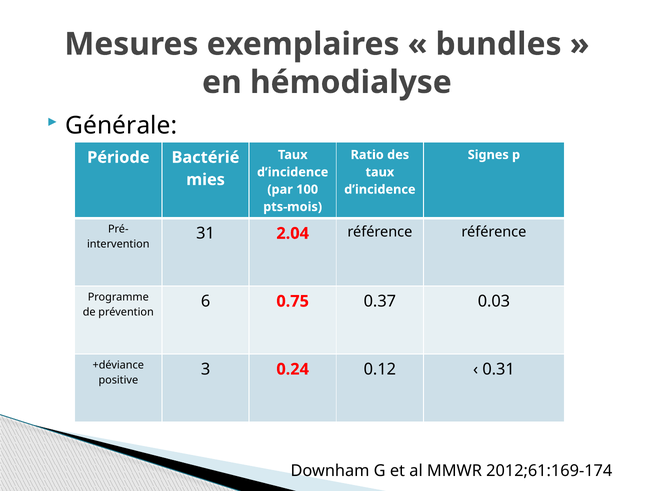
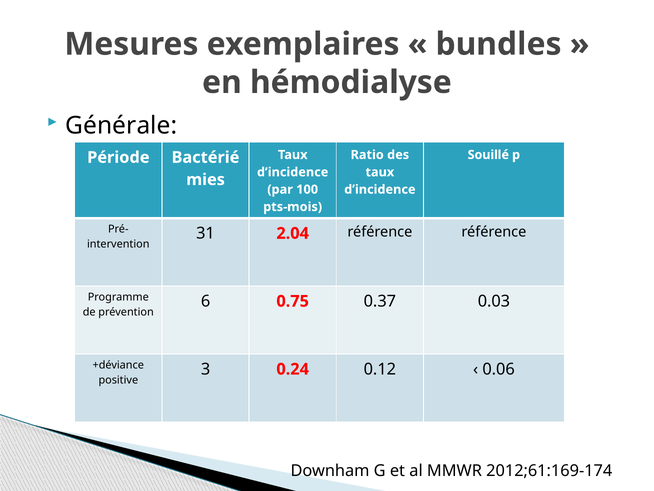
Signes: Signes -> Souillé
0.31: 0.31 -> 0.06
